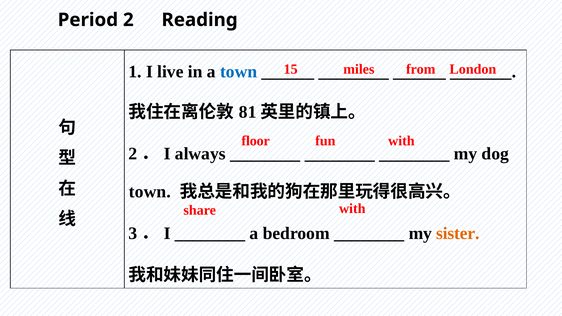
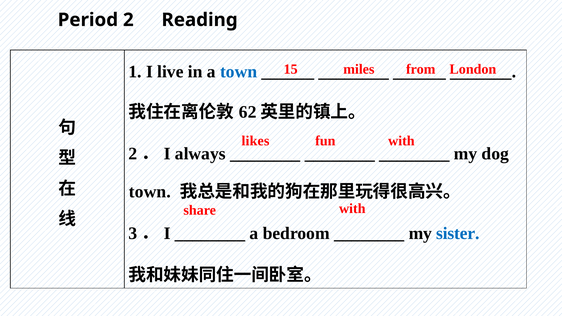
81: 81 -> 62
floor: floor -> likes
sister colour: orange -> blue
